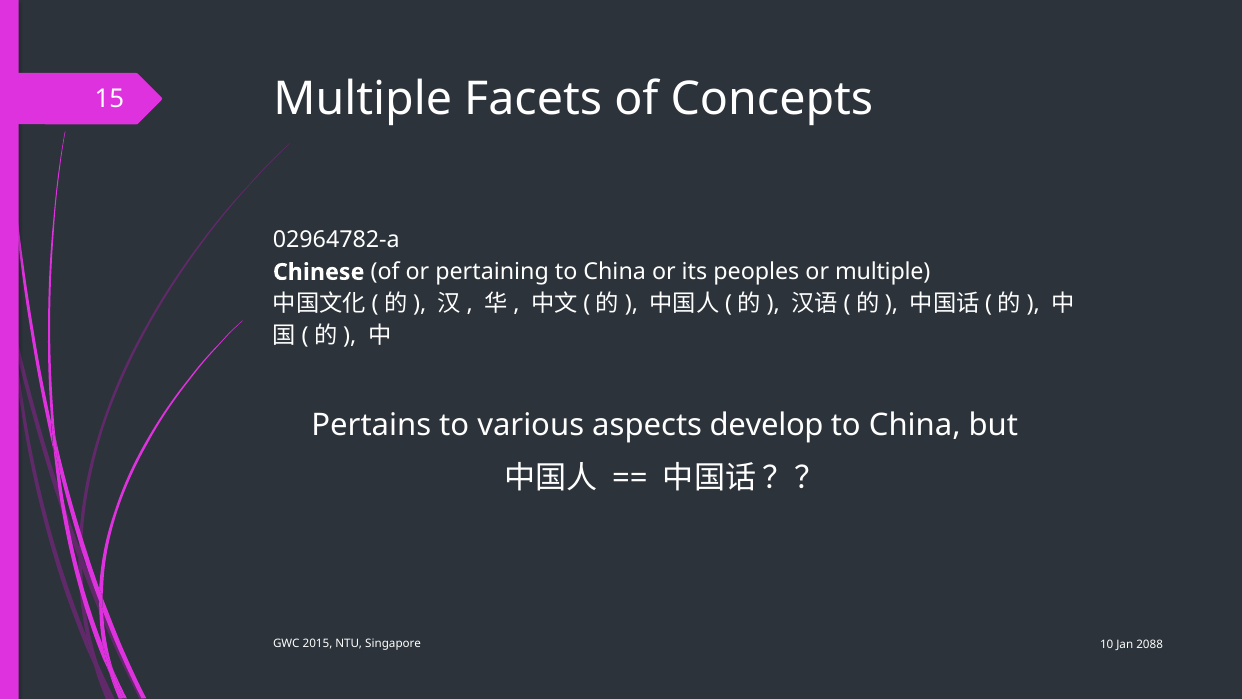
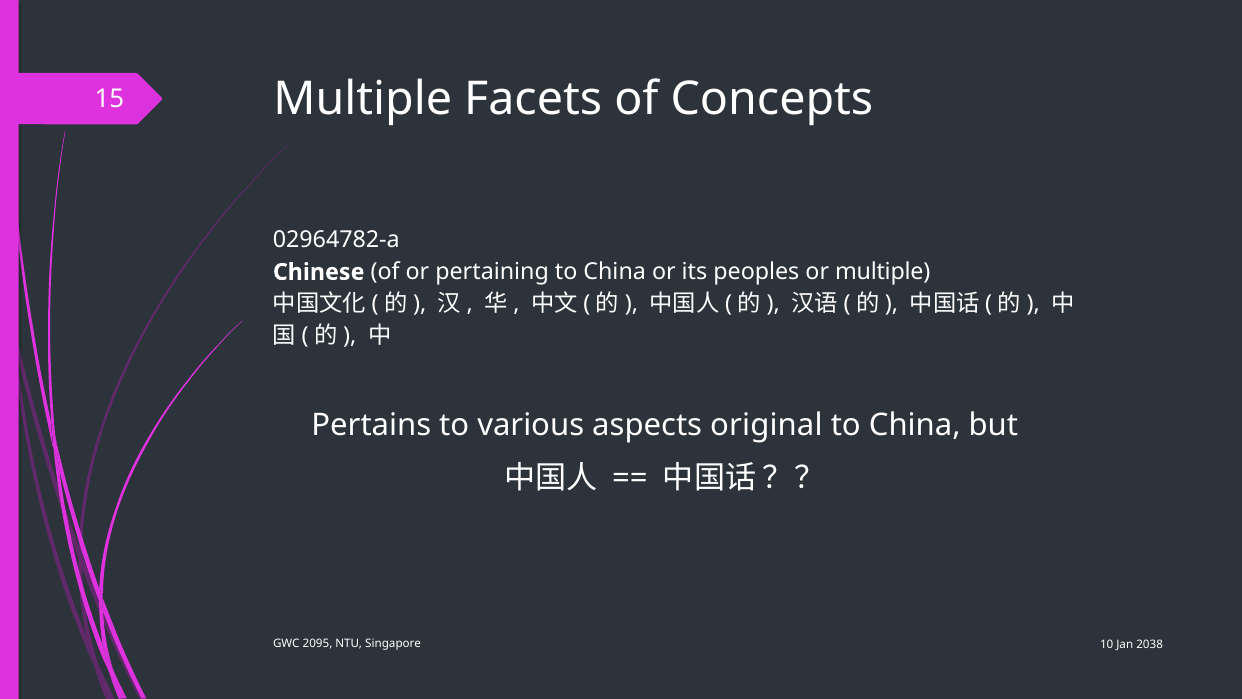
develop: develop -> original
2015: 2015 -> 2095
2088: 2088 -> 2038
